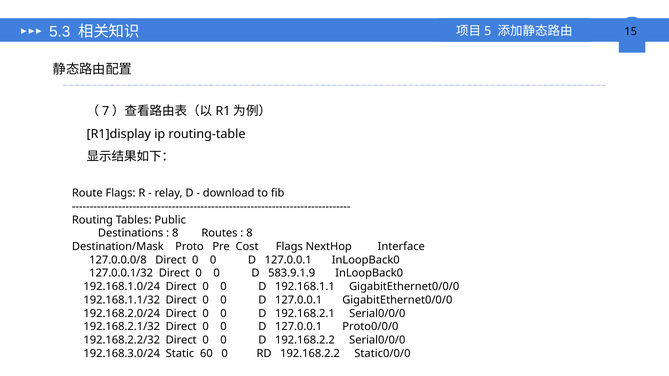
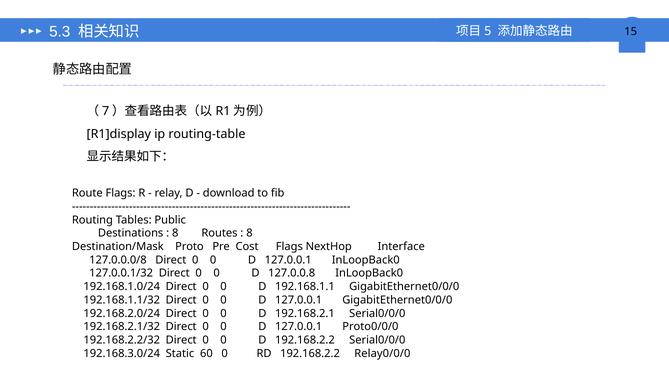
583.9.1.9: 583.9.1.9 -> 127.0.0.8
Static0/0/0: Static0/0/0 -> Relay0/0/0
